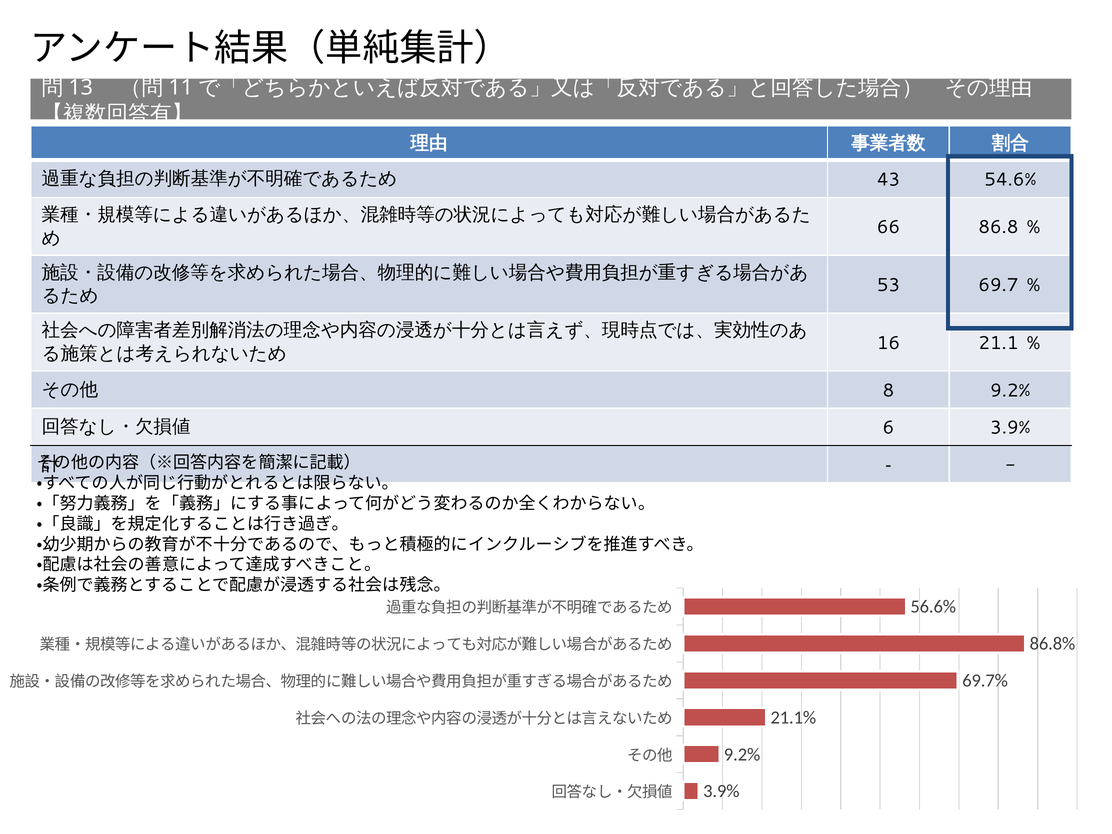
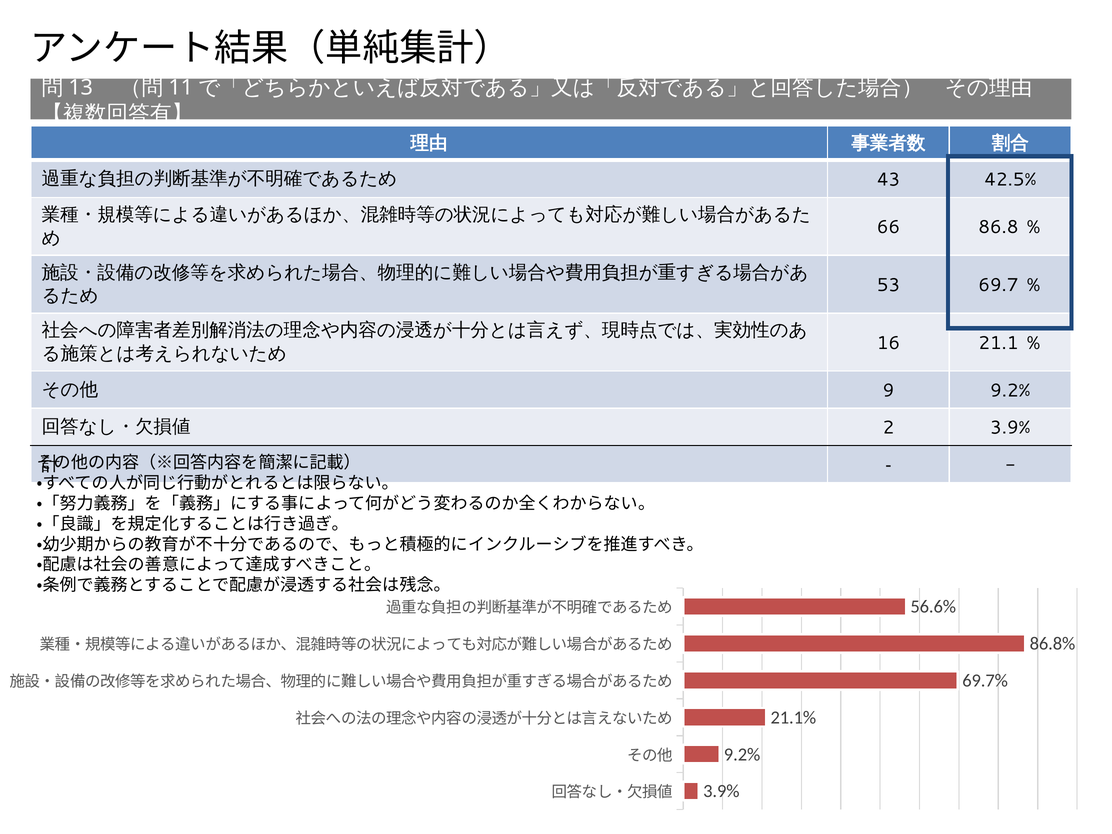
54.6%: 54.6% -> 42.5%
8: 8 -> 9
6: 6 -> 2
